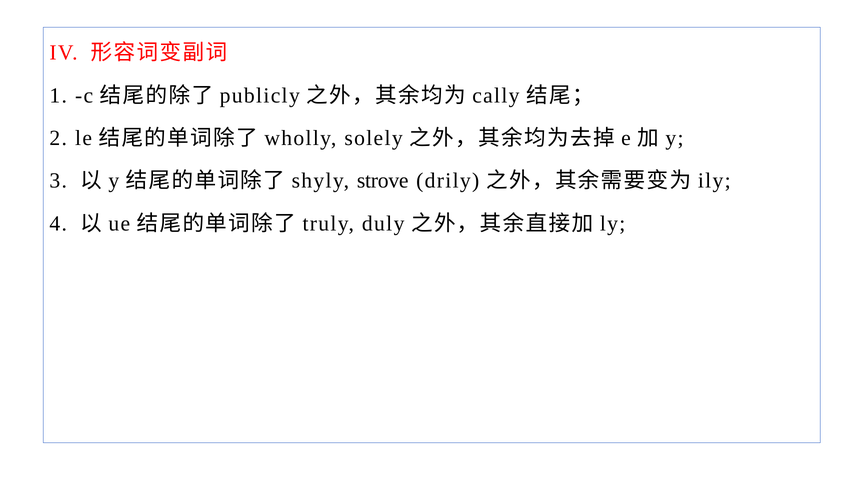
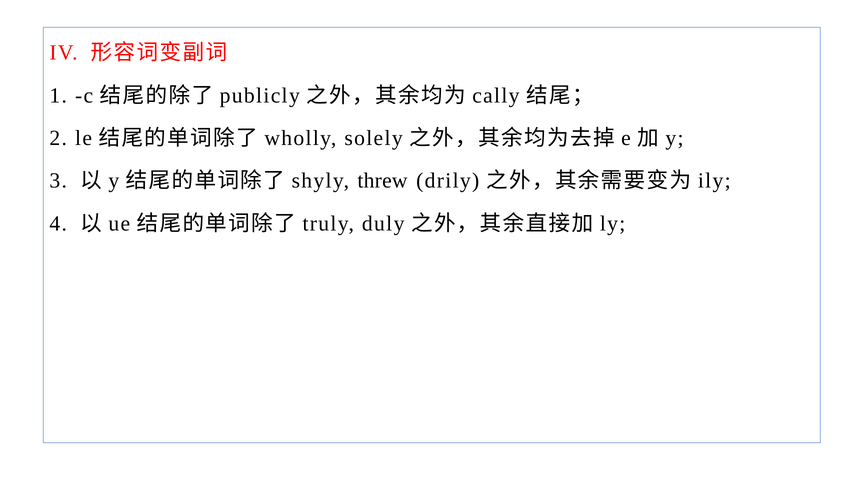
strove: strove -> threw
